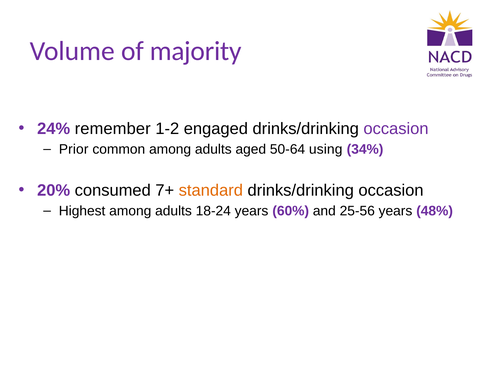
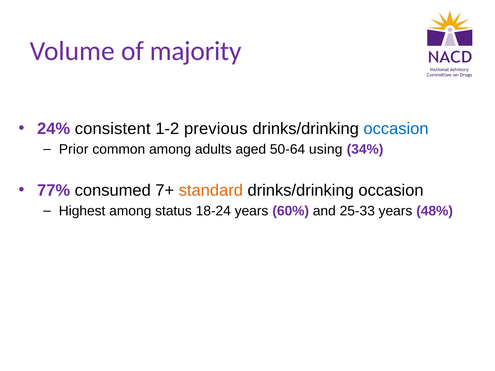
remember: remember -> consistent
engaged: engaged -> previous
occasion at (396, 129) colour: purple -> blue
20%: 20% -> 77%
Highest among adults: adults -> status
25-56: 25-56 -> 25-33
